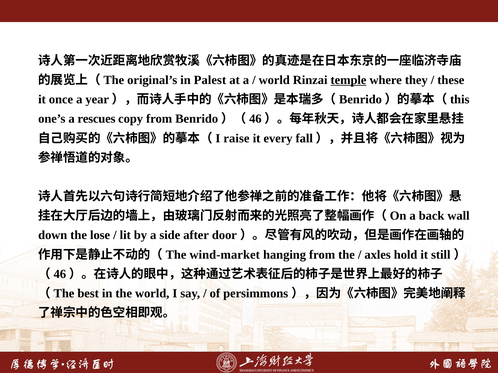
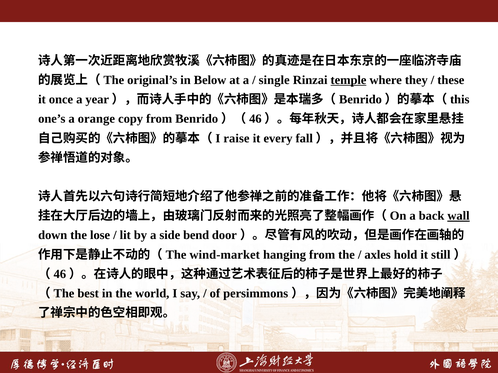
Palest: Palest -> Below
world at (274, 80): world -> single
rescues: rescues -> orange
wall underline: none -> present
after: after -> bend
